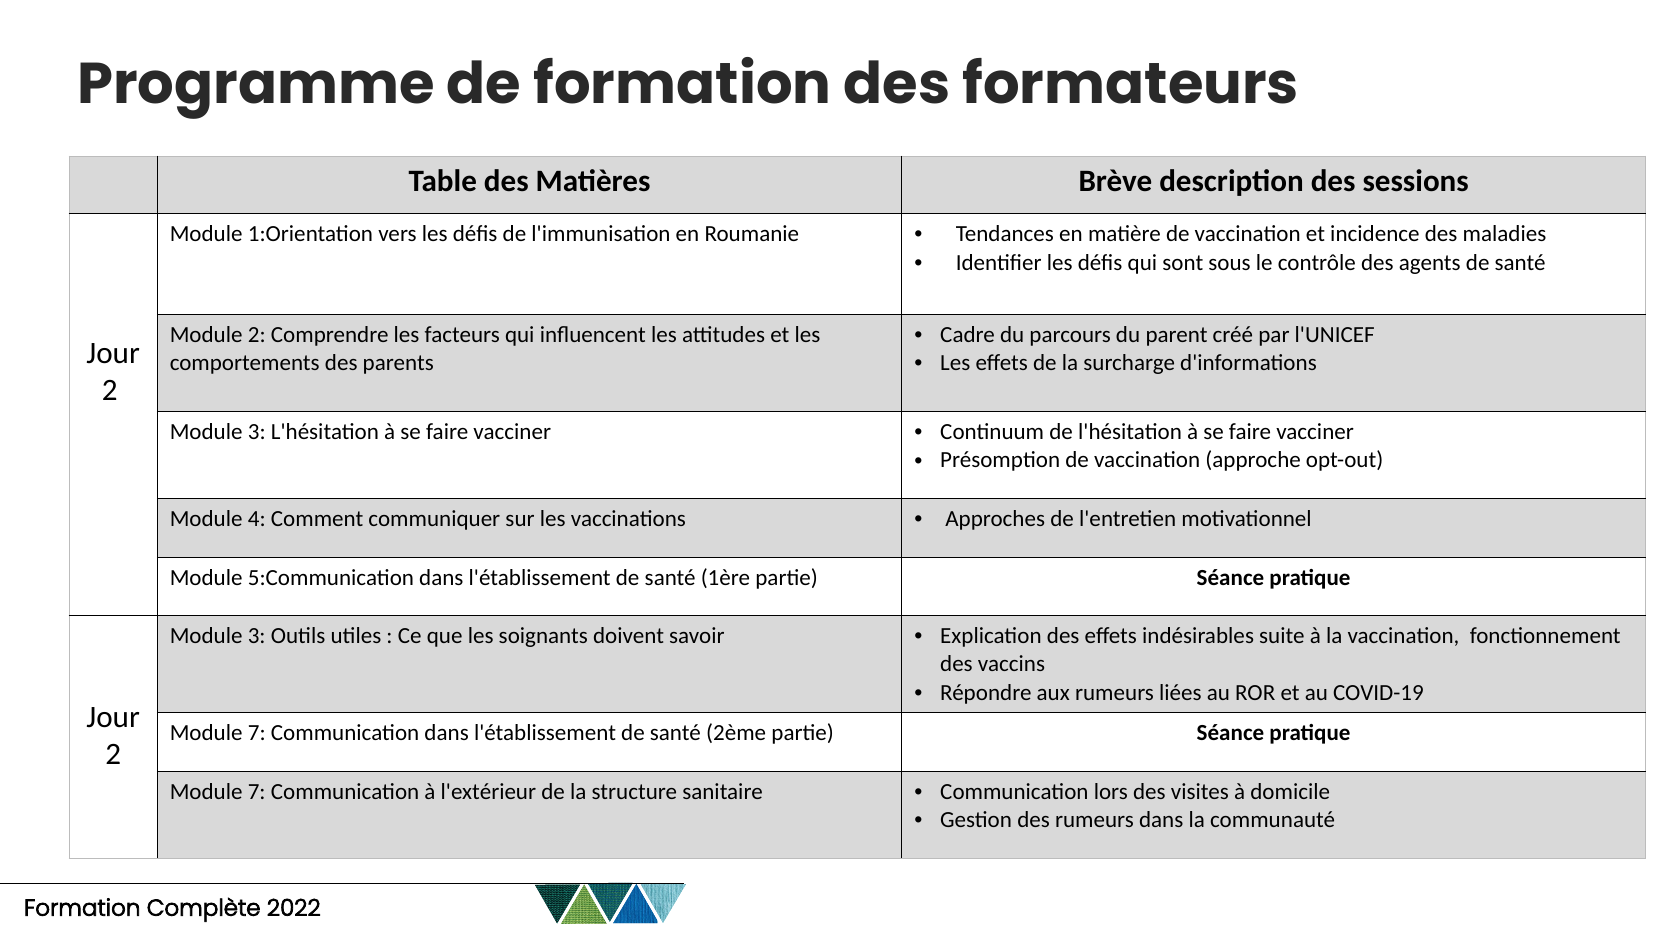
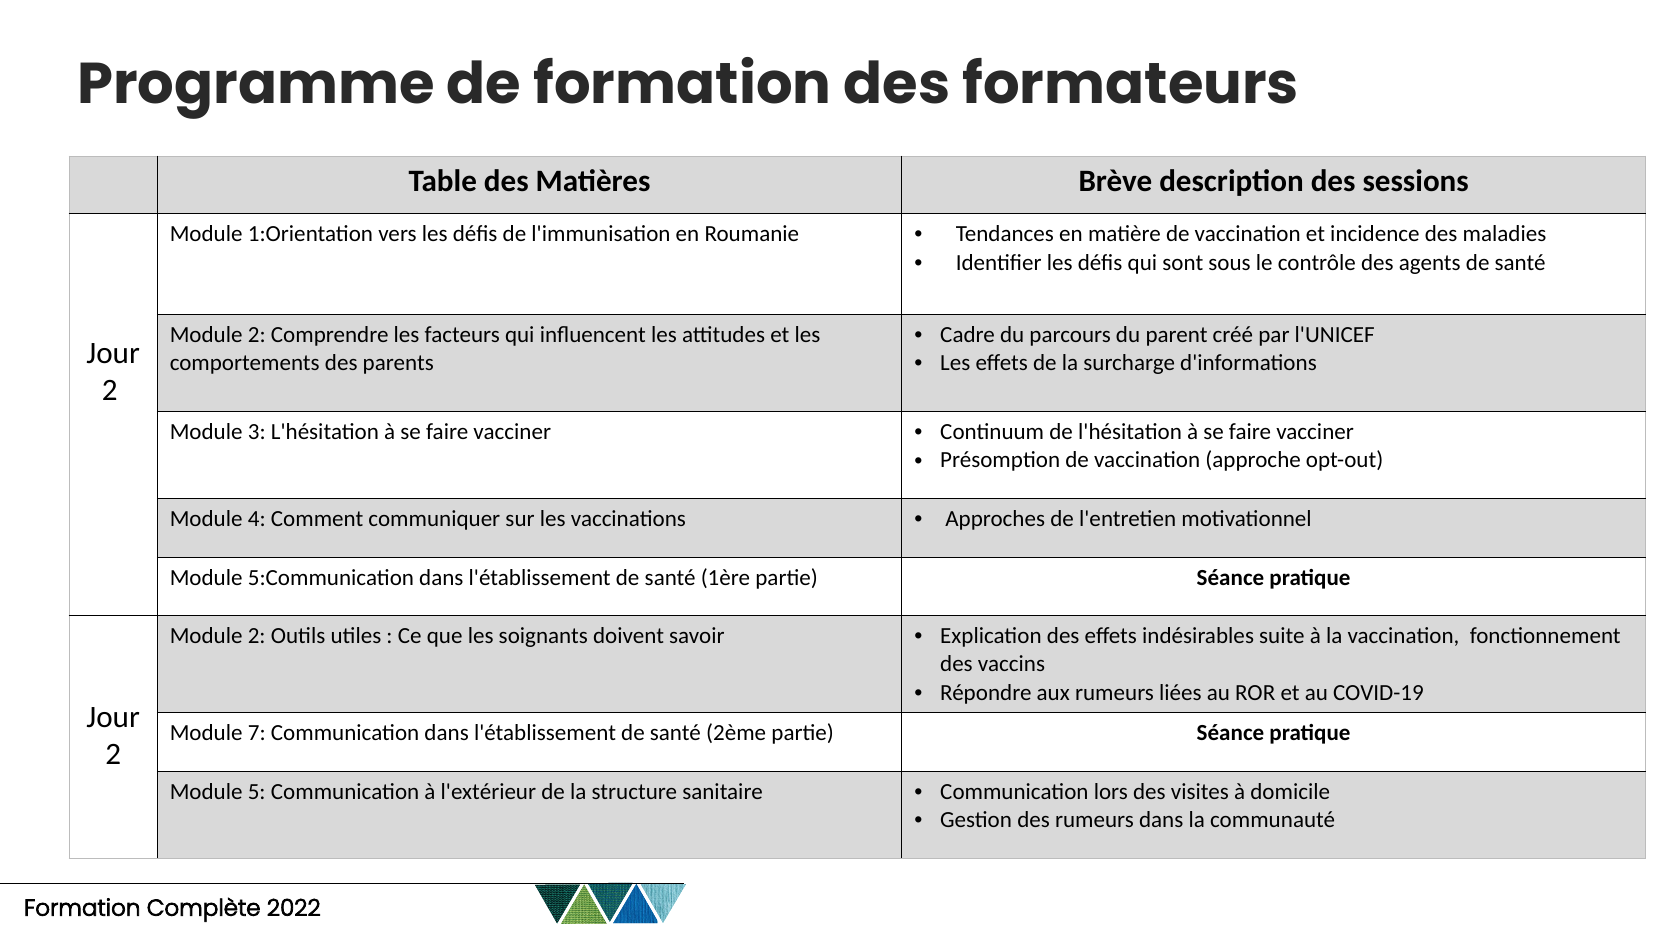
3 at (257, 636): 3 -> 2
7 at (257, 791): 7 -> 5
